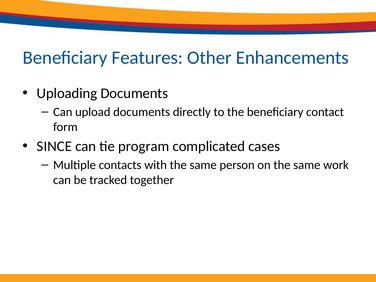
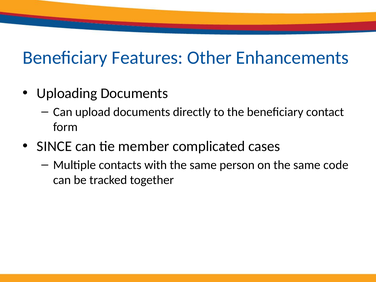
program: program -> member
work: work -> code
